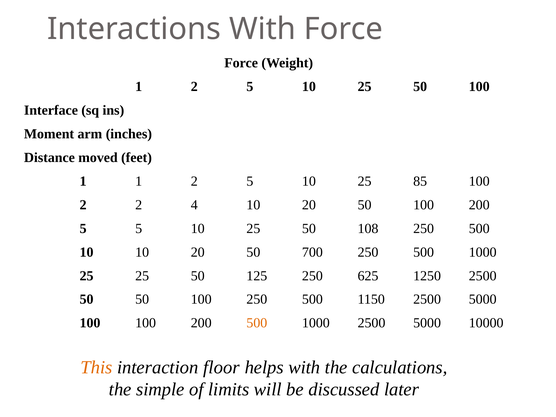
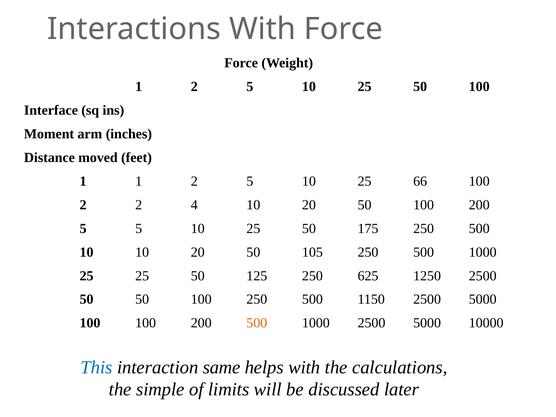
85: 85 -> 66
108: 108 -> 175
700: 700 -> 105
This colour: orange -> blue
floor: floor -> same
